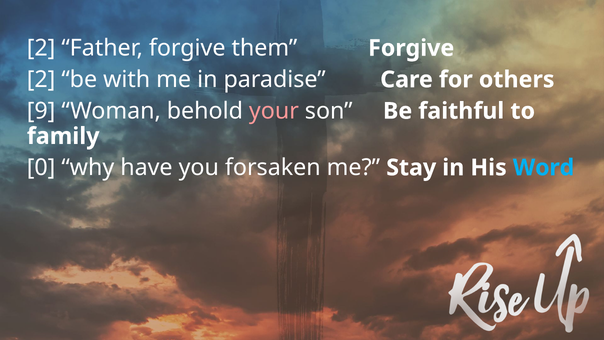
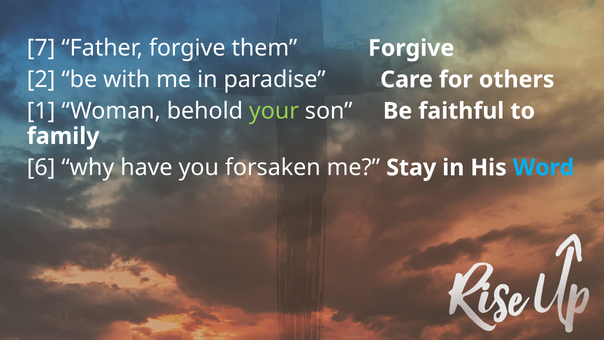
2 at (41, 48): 2 -> 7
9: 9 -> 1
your colour: pink -> light green
0: 0 -> 6
